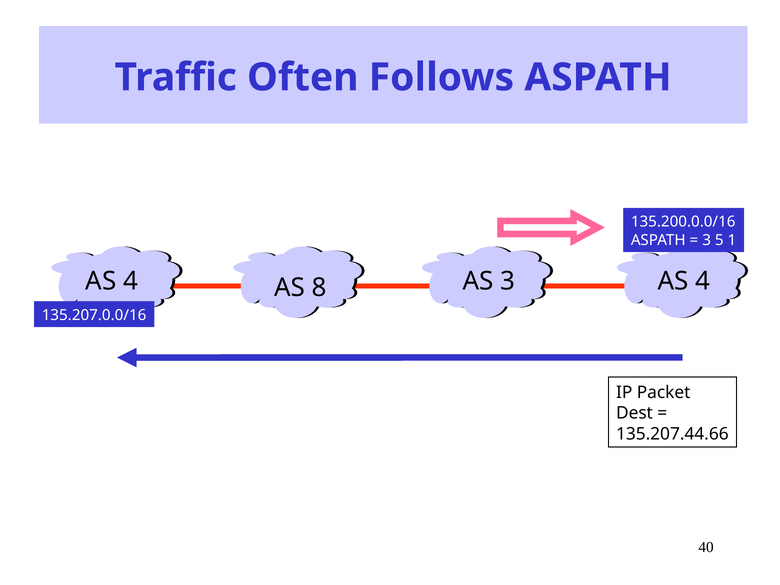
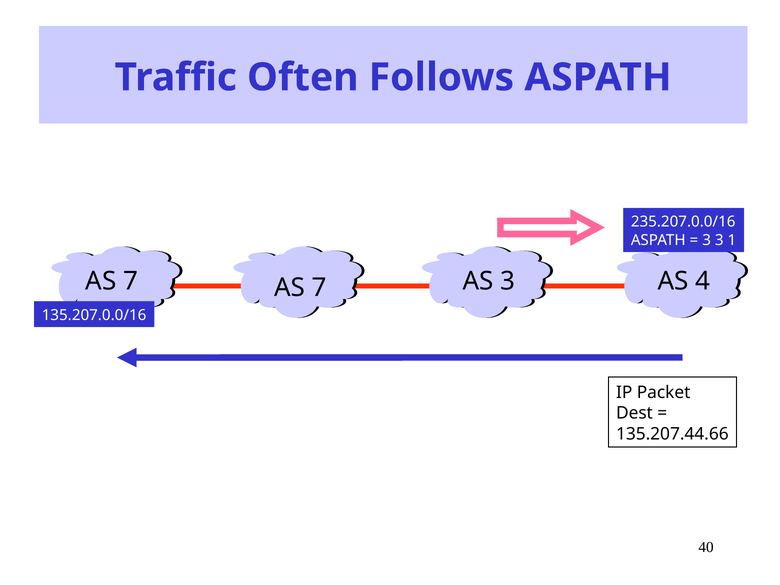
135.200.0.0/16: 135.200.0.0/16 -> 235.207.0.0/16
3 5: 5 -> 3
4 at (130, 281): 4 -> 7
8 at (319, 288): 8 -> 7
